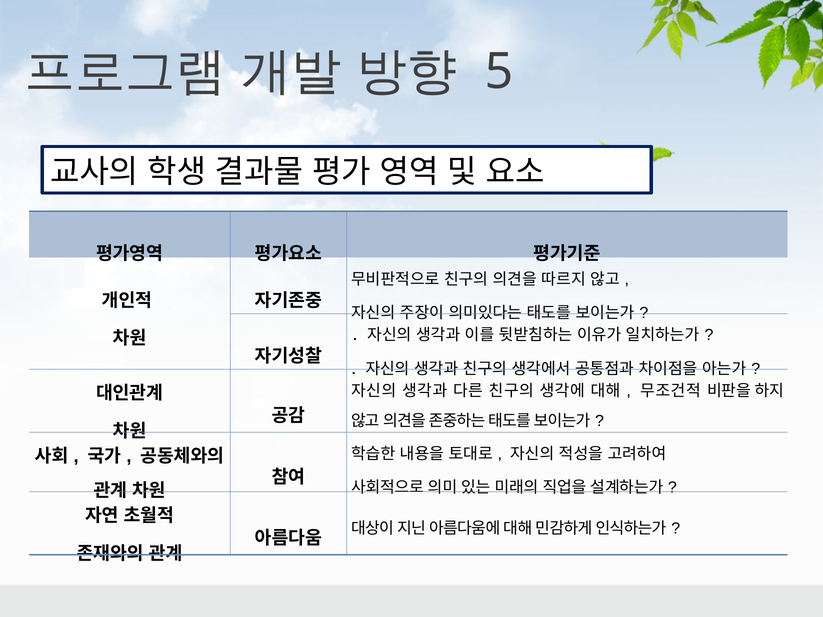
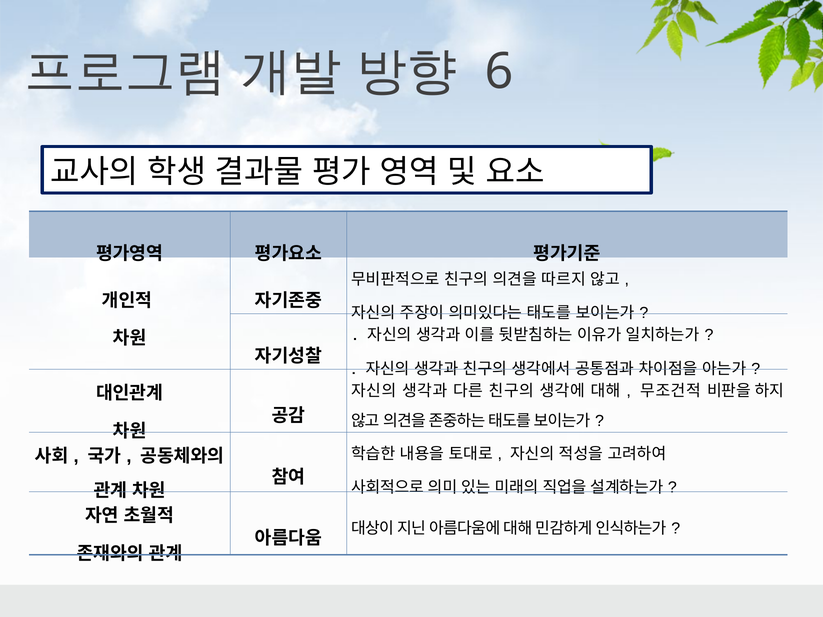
5: 5 -> 6
